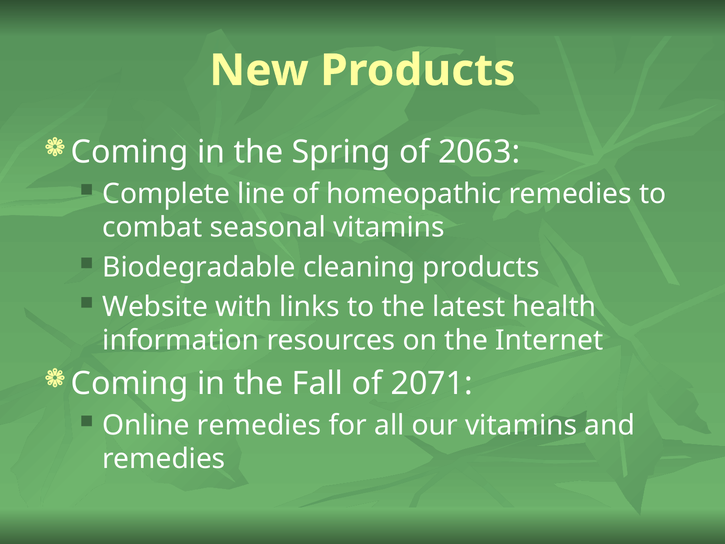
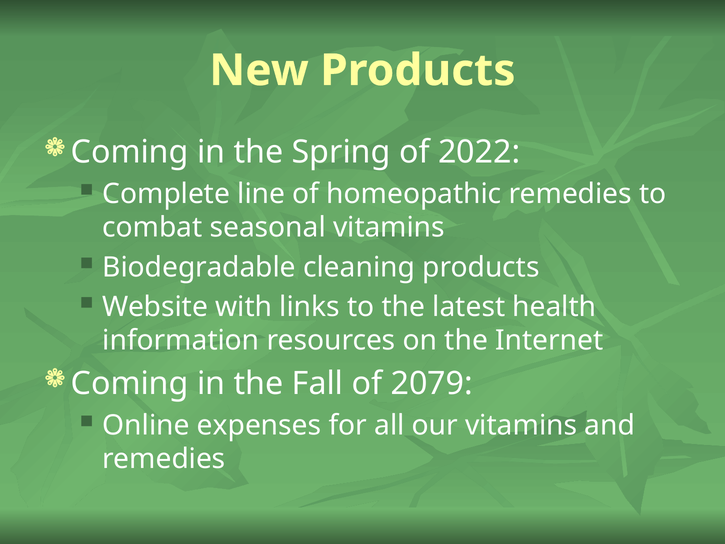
2063: 2063 -> 2022
2071: 2071 -> 2079
Online remedies: remedies -> expenses
